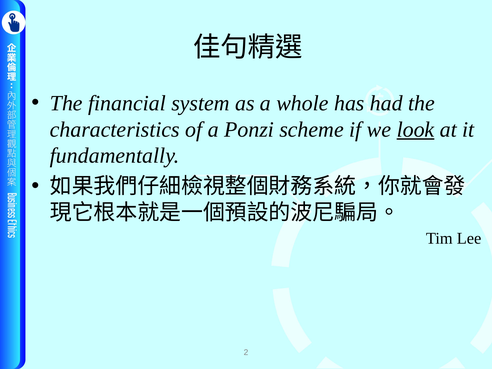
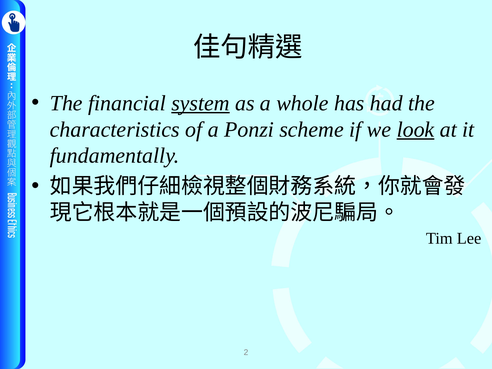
system underline: none -> present
